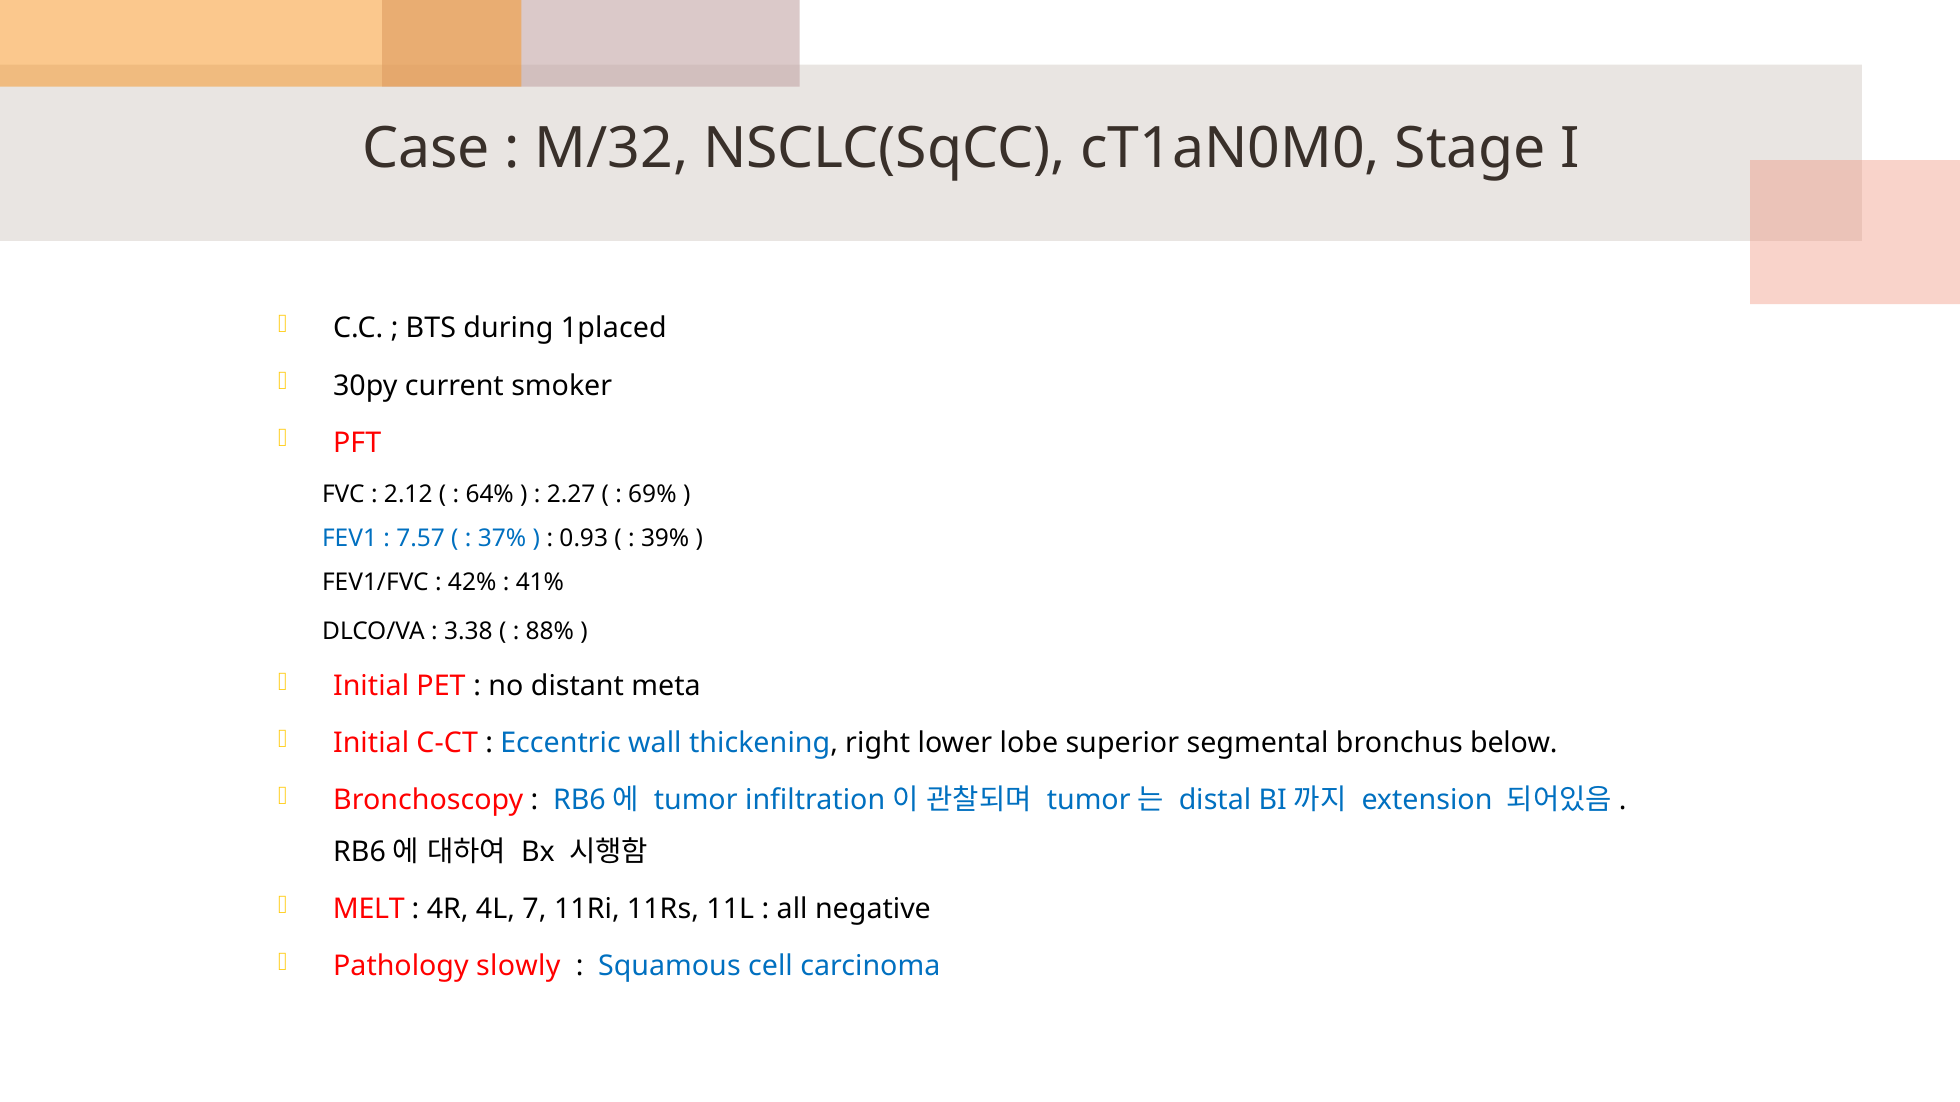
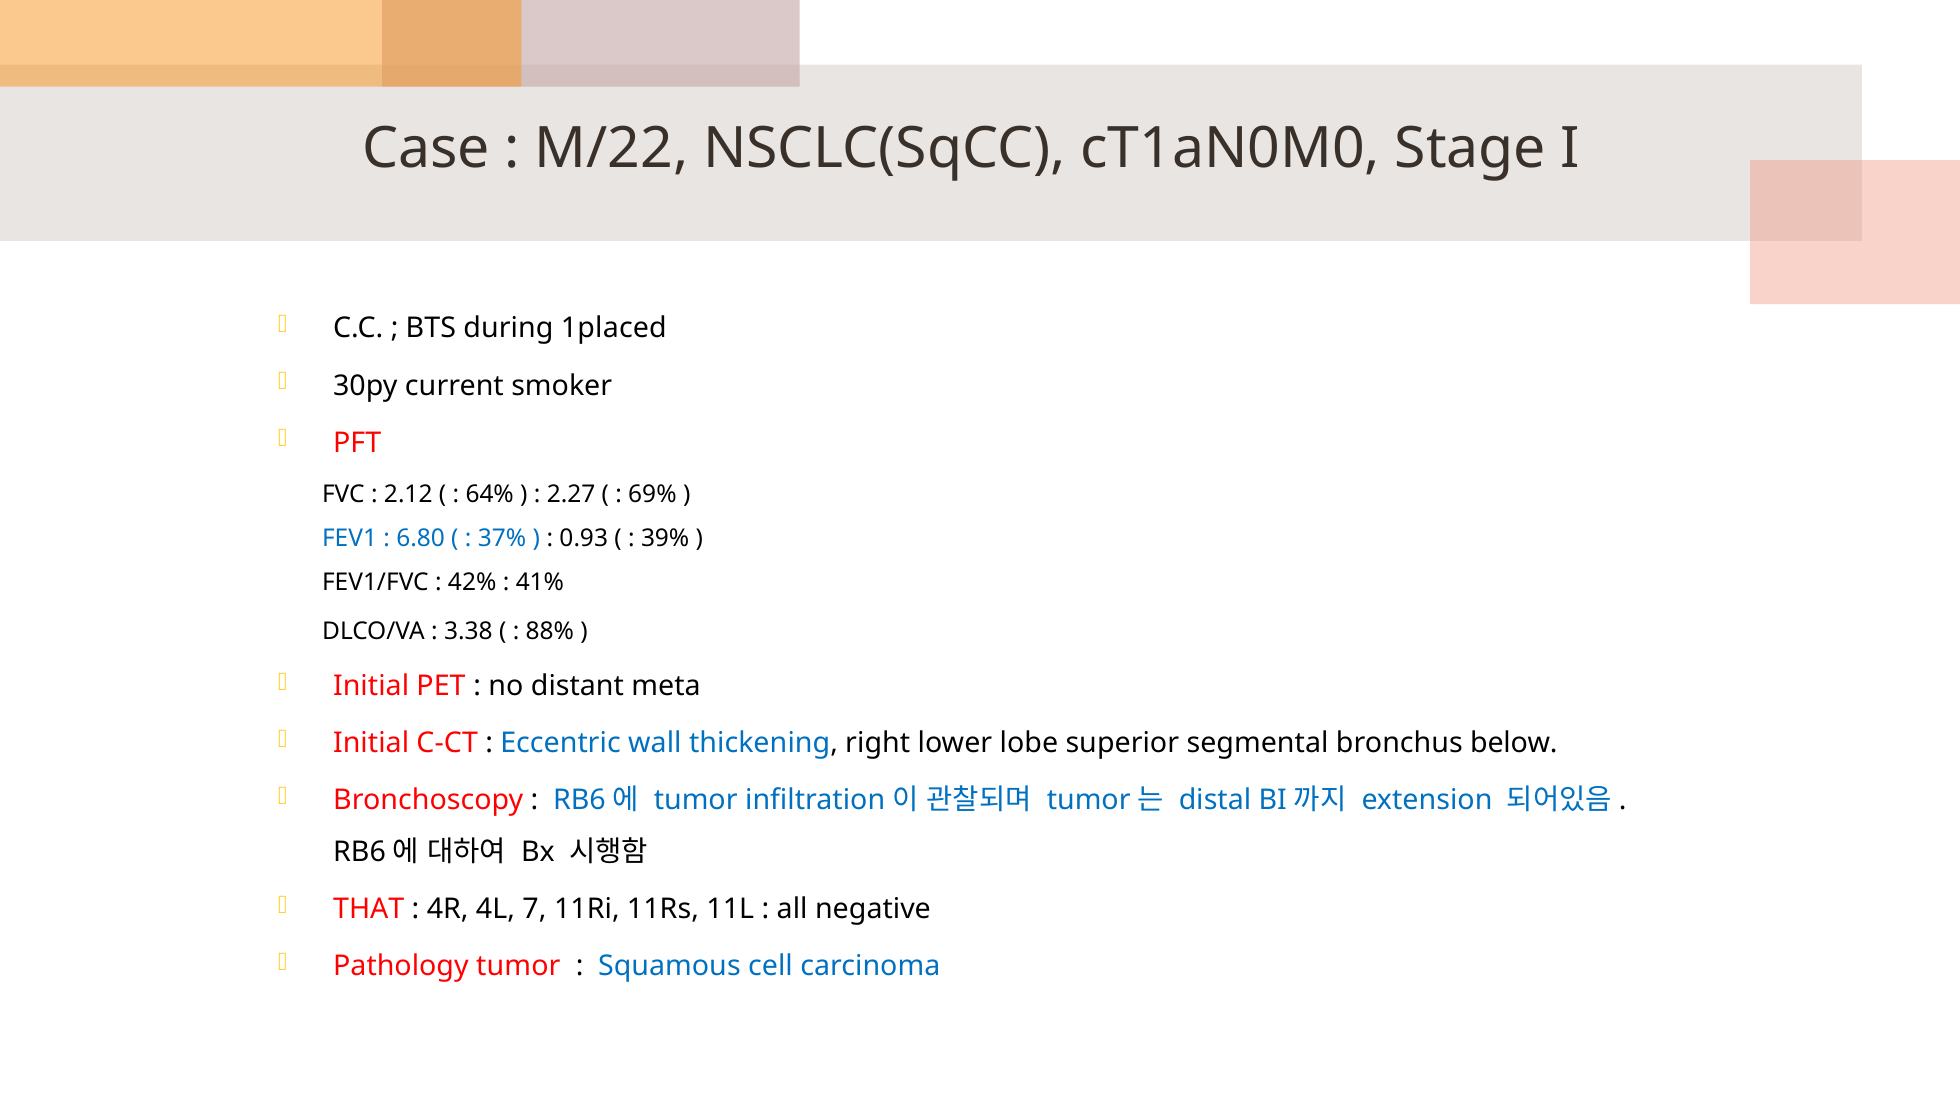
M/32: M/32 -> M/22
7.57: 7.57 -> 6.80
MELT: MELT -> THAT
Pathology slowly: slowly -> tumor
